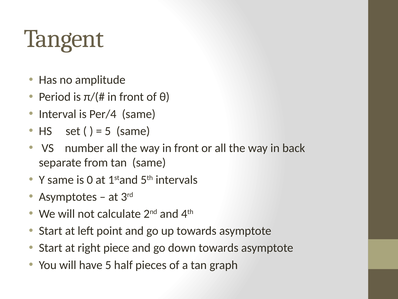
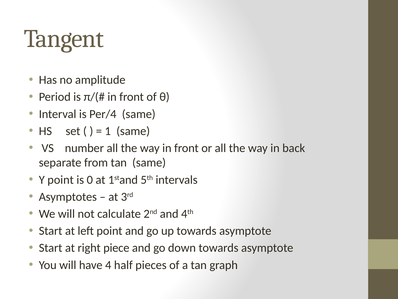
5 at (108, 131): 5 -> 1
Y same: same -> point
have 5: 5 -> 4
